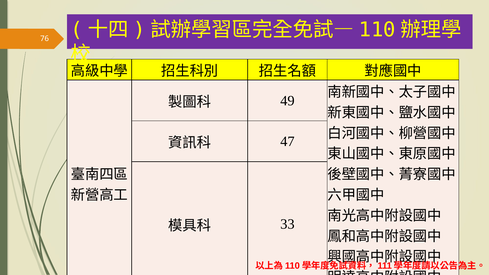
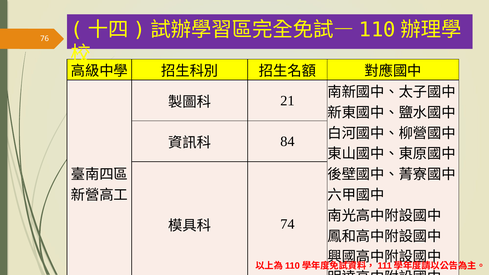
49: 49 -> 21
47: 47 -> 84
33: 33 -> 74
